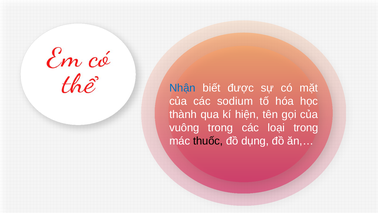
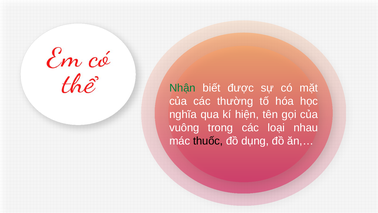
Nhận colour: blue -> green
sodium: sodium -> thường
thành: thành -> nghĩa
loại trong: trong -> nhau
